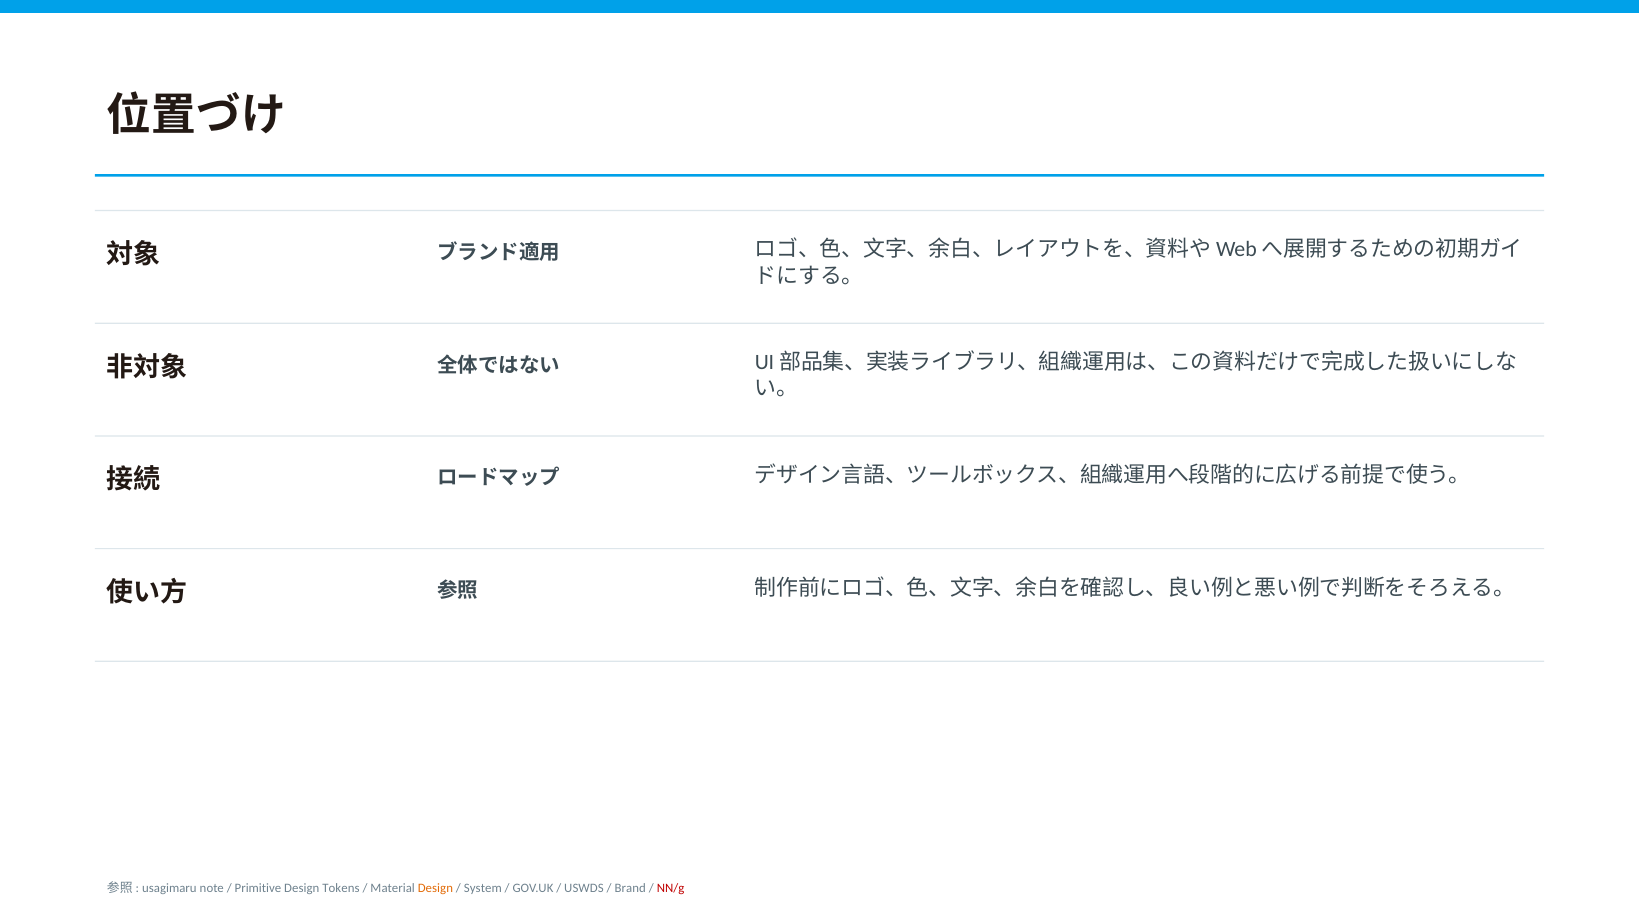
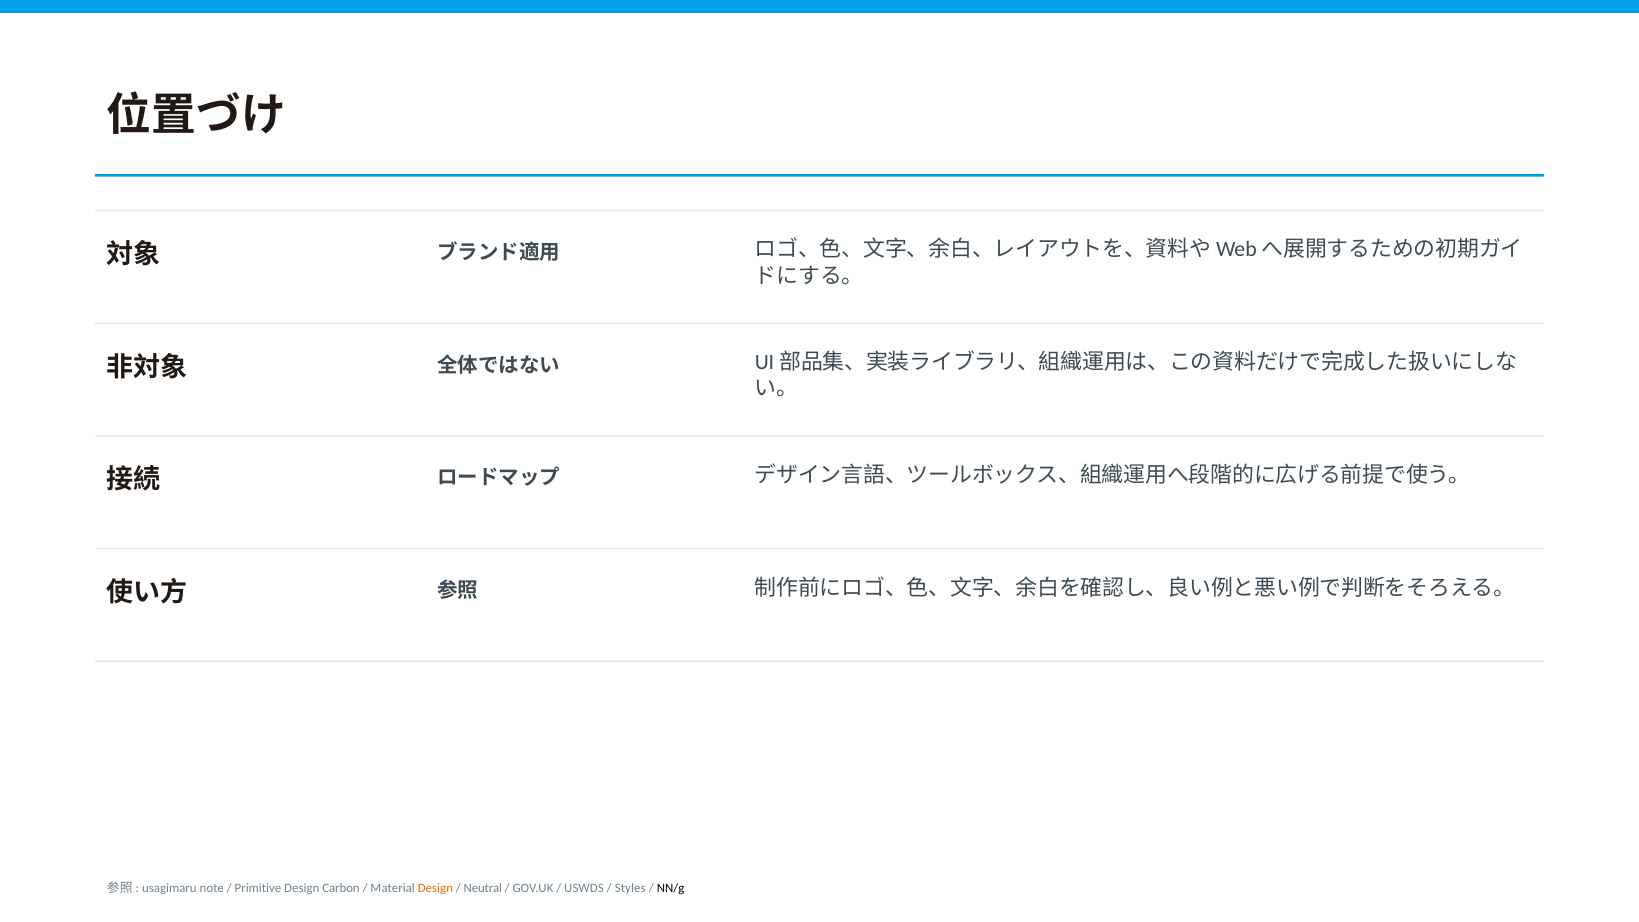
Tokens: Tokens -> Carbon
System: System -> Neutral
Brand: Brand -> Styles
NN/g colour: red -> black
